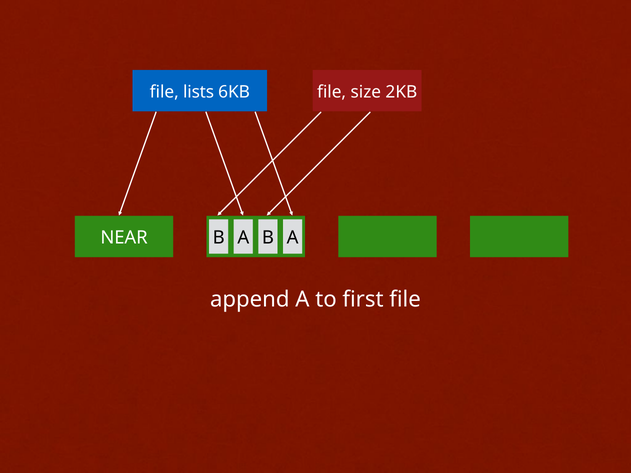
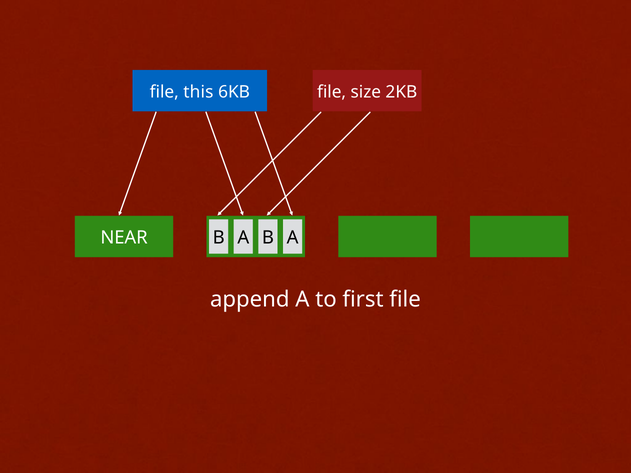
lists: lists -> this
